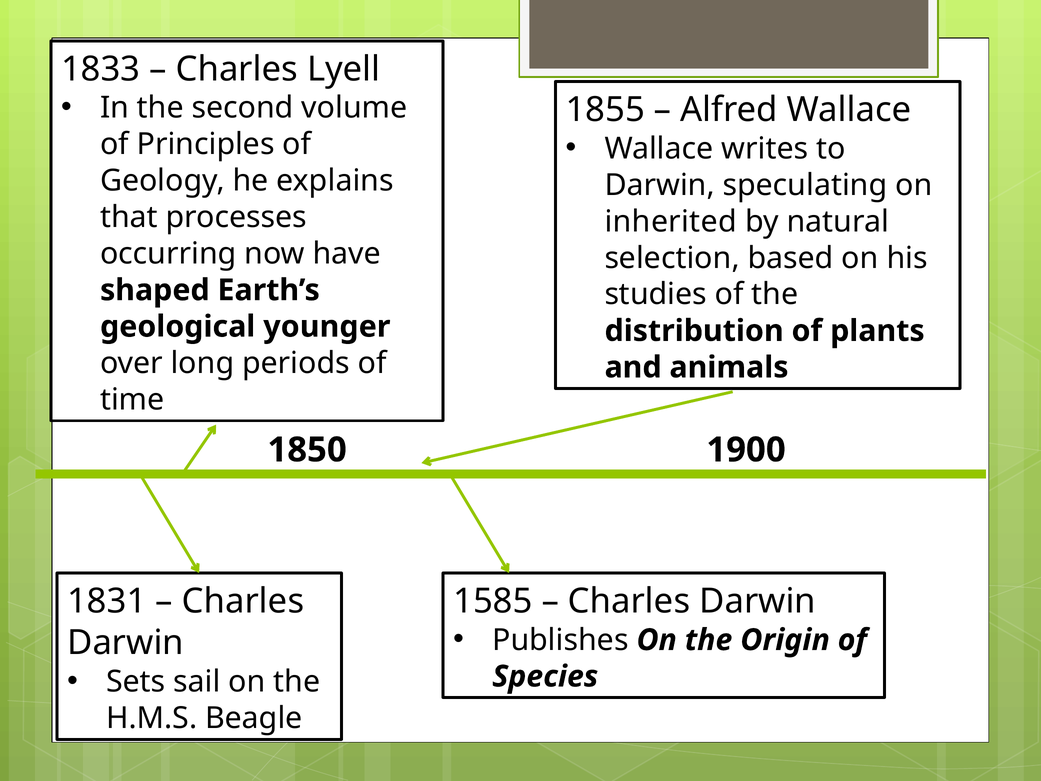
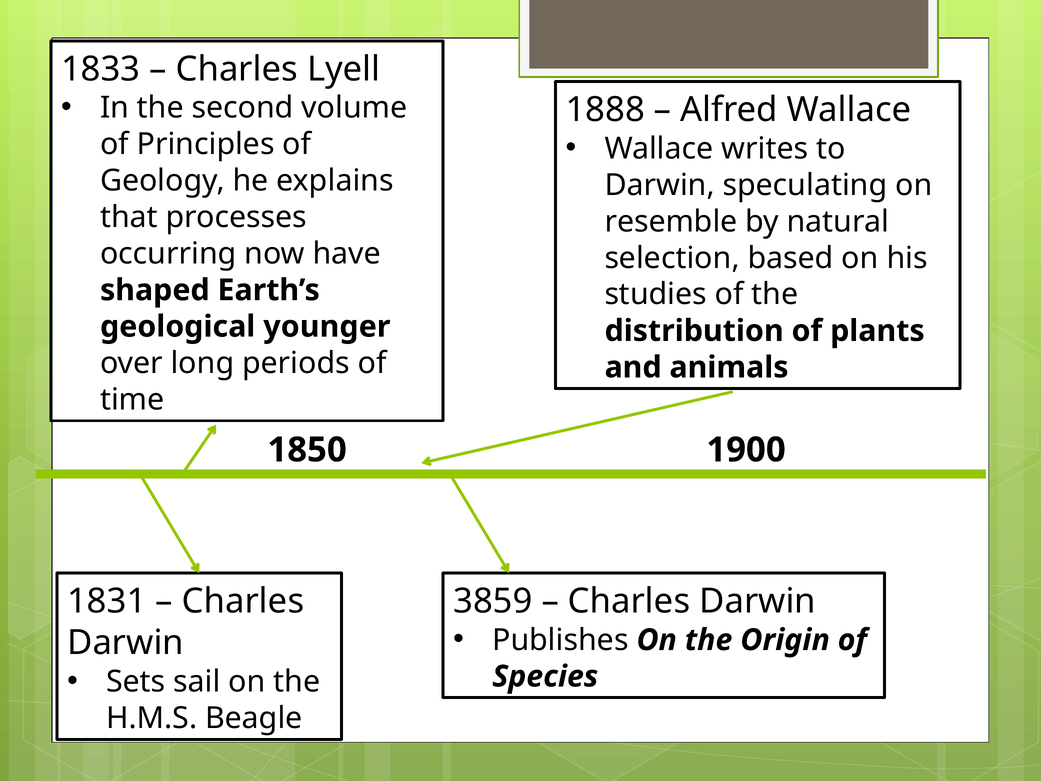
1855: 1855 -> 1888
inherited: inherited -> resemble
1585: 1585 -> 3859
